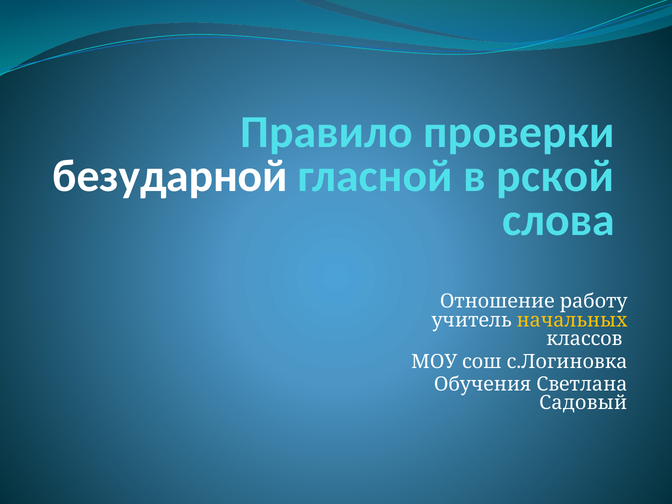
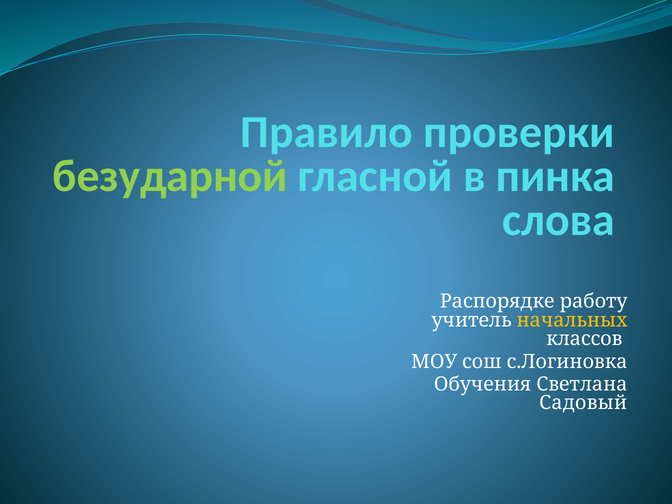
безударной colour: white -> light green
рской: рской -> пинка
Отношение: Отношение -> Распорядке
